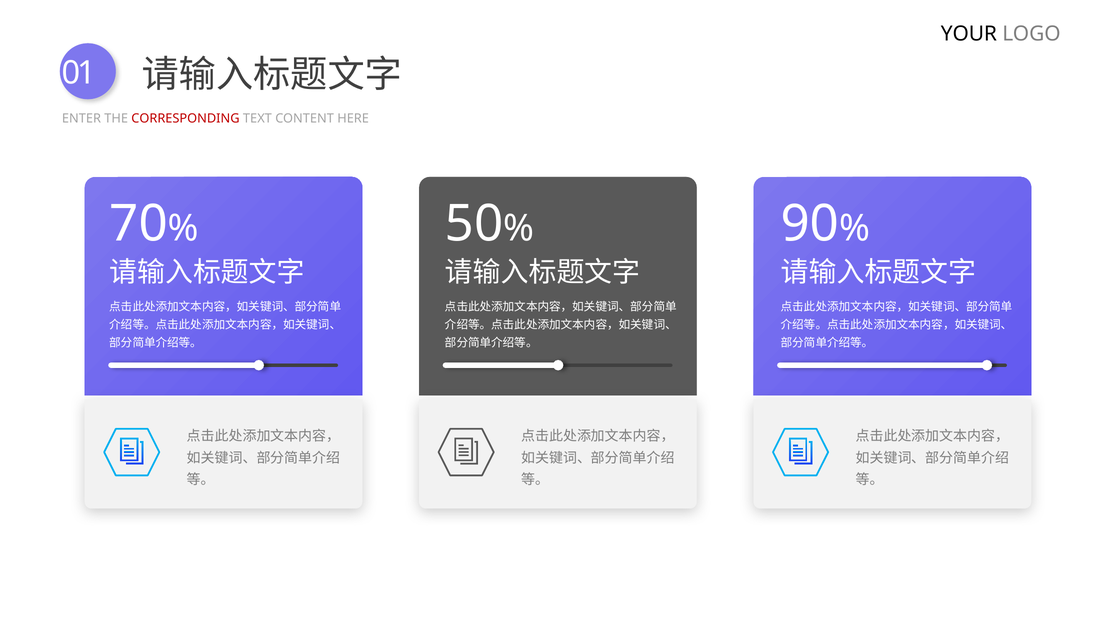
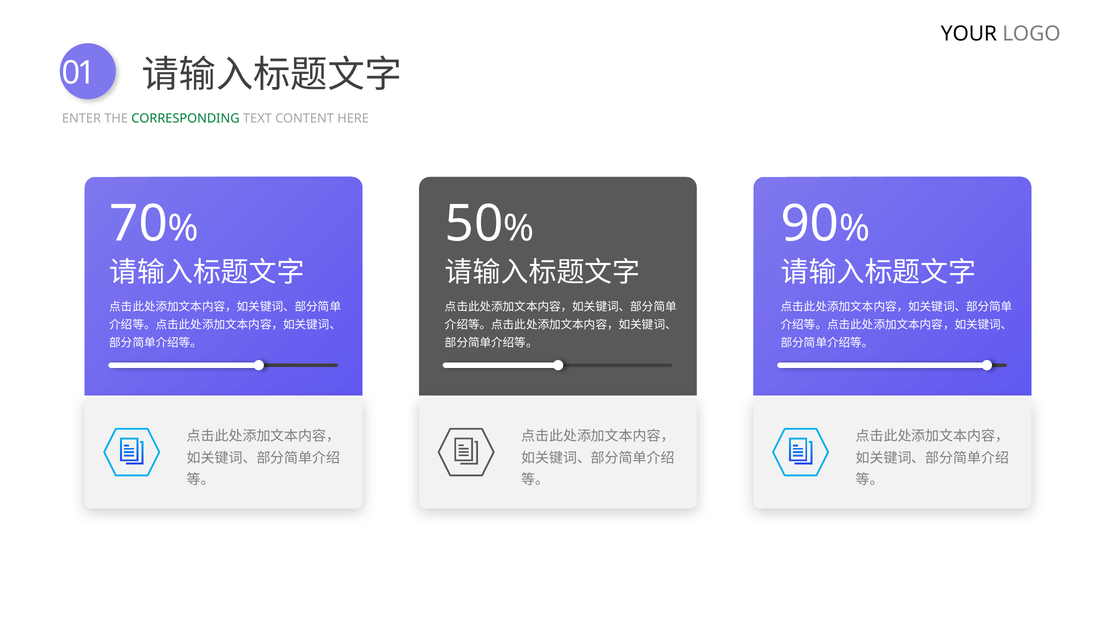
CORRESPONDING colour: red -> green
